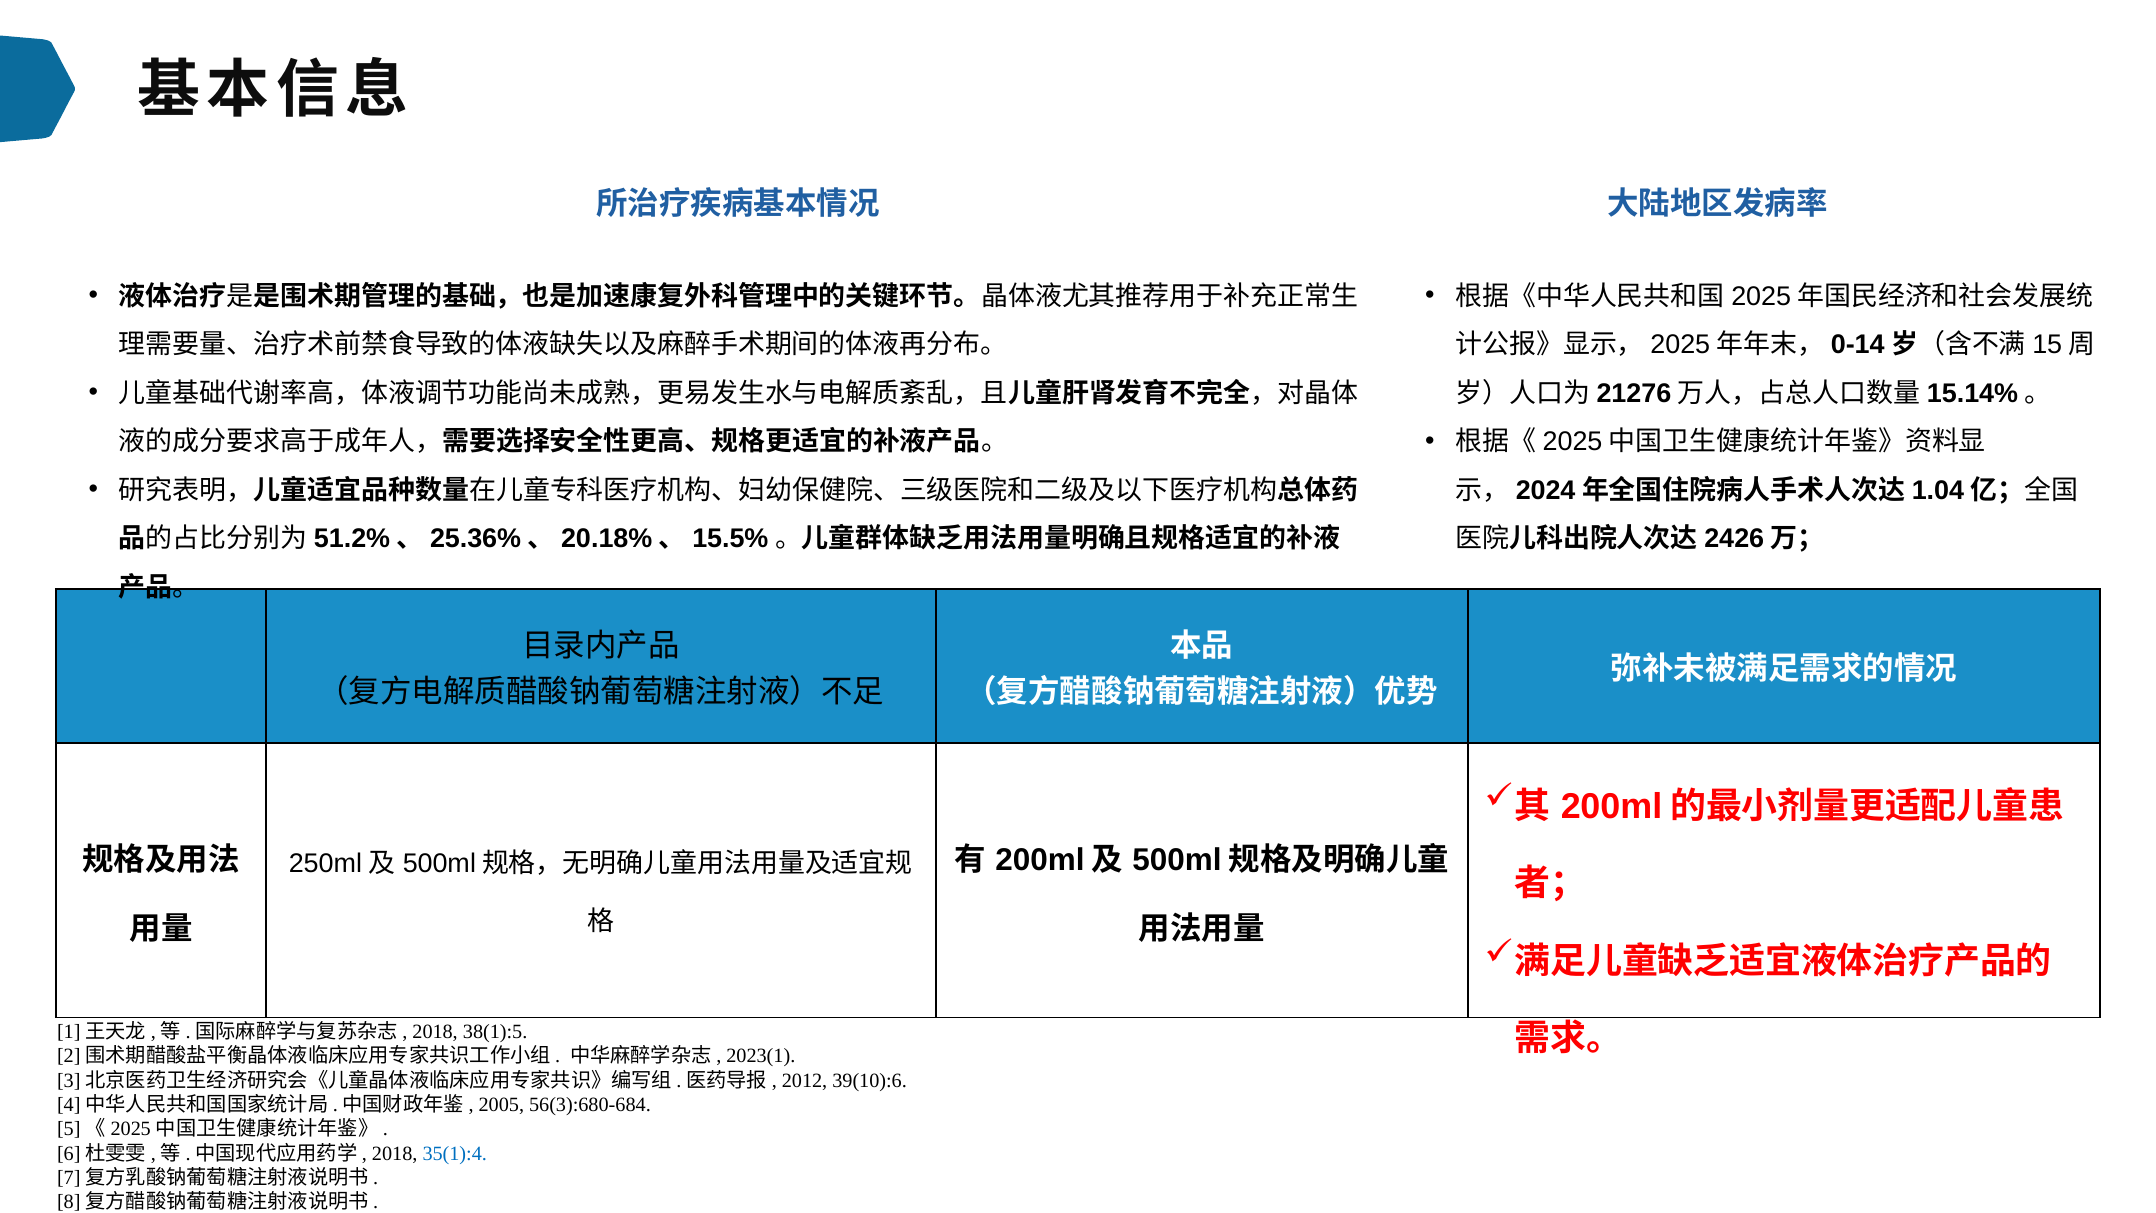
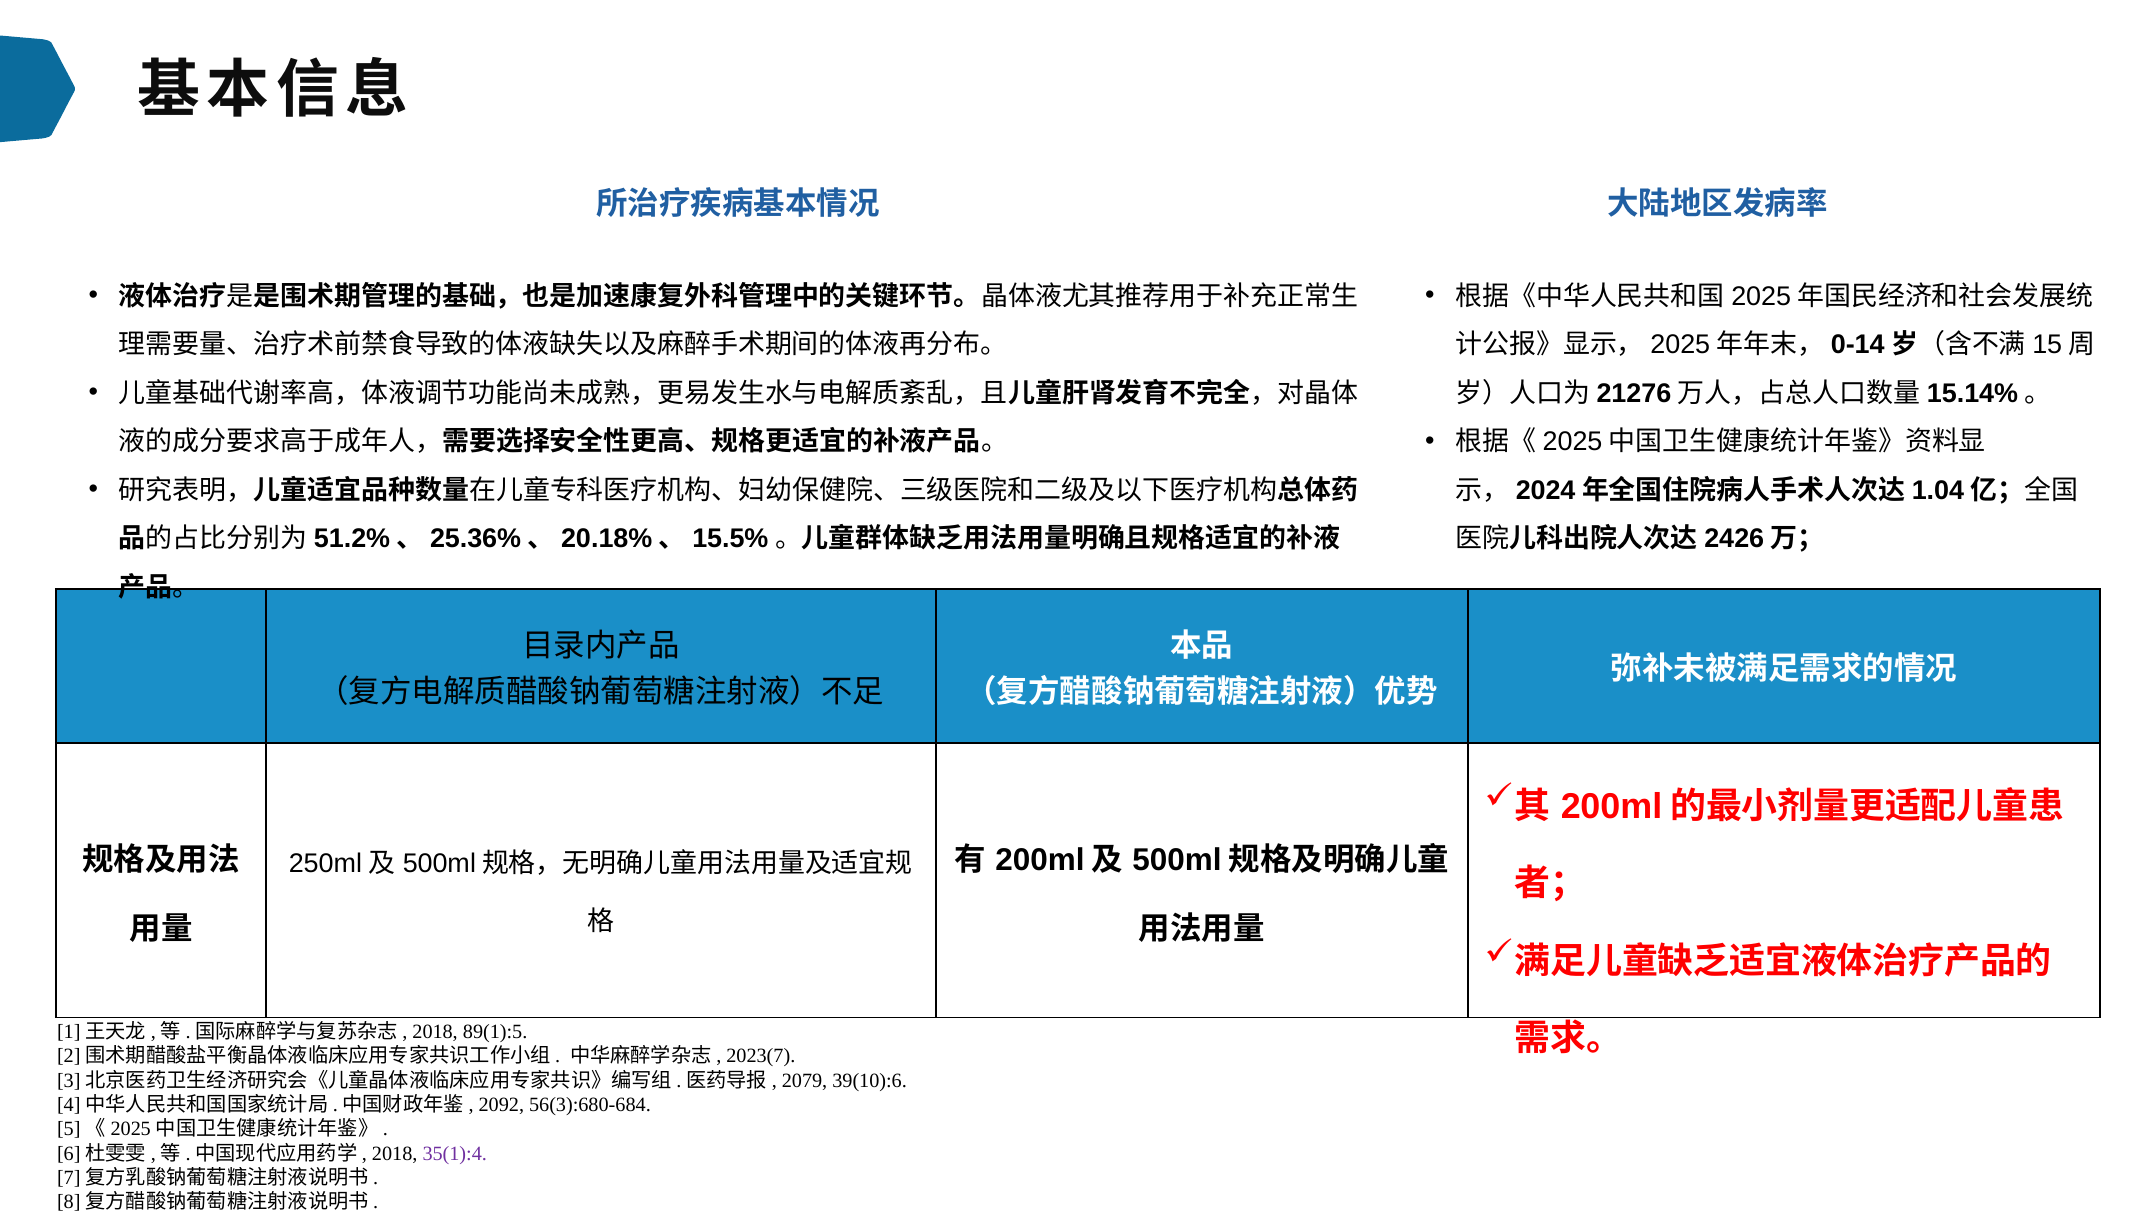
38(1):5: 38(1):5 -> 89(1):5
2023(1: 2023(1 -> 2023(7
2012: 2012 -> 2079
2005: 2005 -> 2092
35(1):4 colour: blue -> purple
